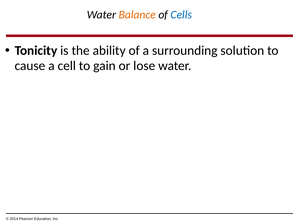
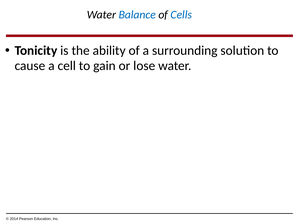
Balance colour: orange -> blue
